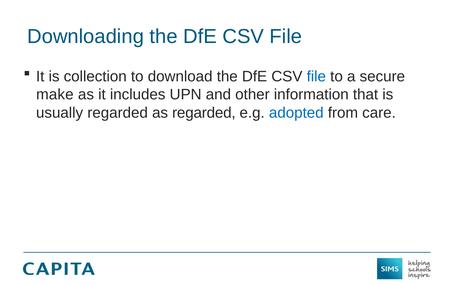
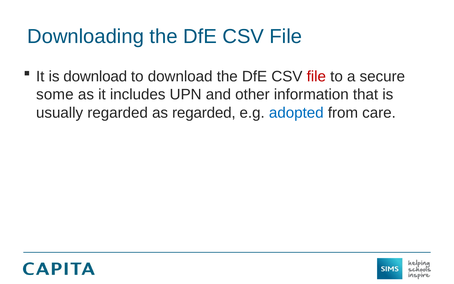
is collection: collection -> download
file at (316, 76) colour: blue -> red
make: make -> some
